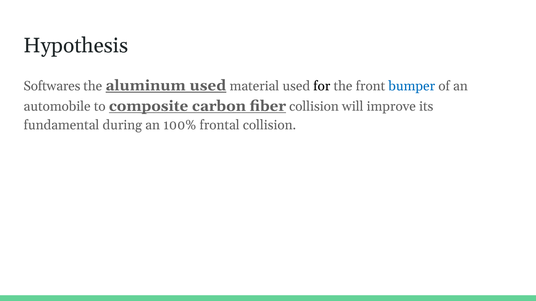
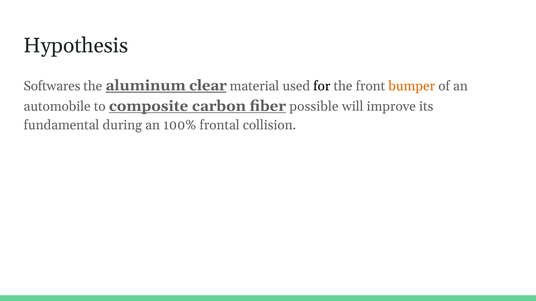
aluminum used: used -> clear
bumper colour: blue -> orange
fiber collision: collision -> possible
